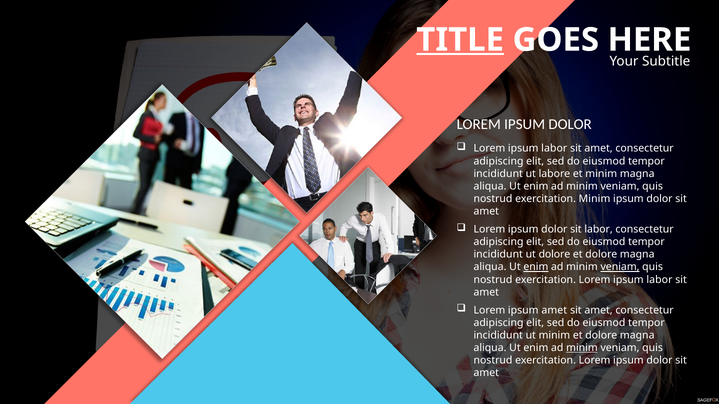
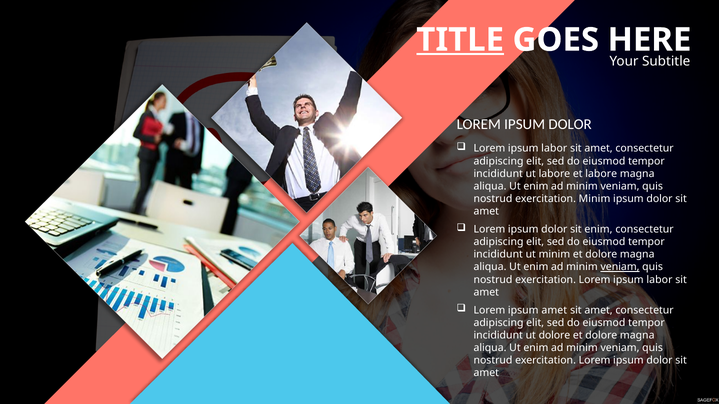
et minim: minim -> labore
sit labor: labor -> enim
ut dolore: dolore -> minim
enim at (536, 267) underline: present -> none
ut minim: minim -> dolore
minim at (582, 348) underline: present -> none
